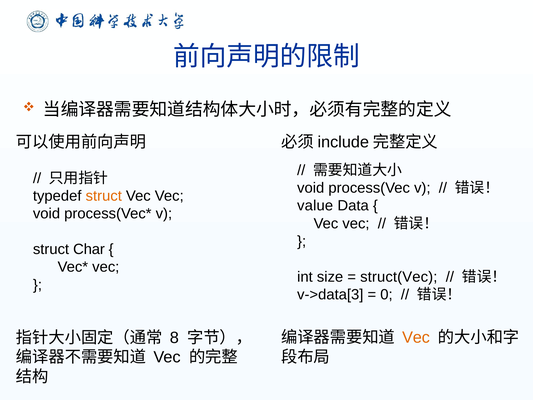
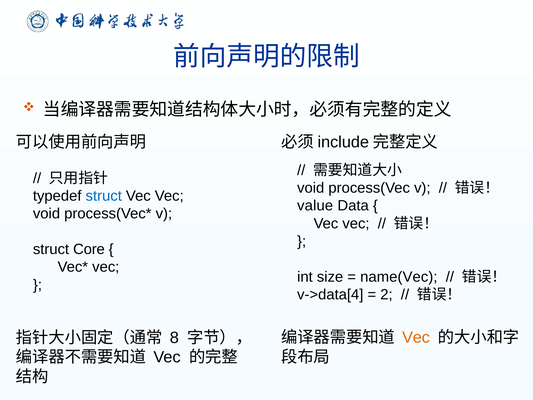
struct at (104, 196) colour: orange -> blue
Char: Char -> Core
struct(Vec: struct(Vec -> name(Vec
v->data[3: v->data[3 -> v->data[4
0: 0 -> 2
